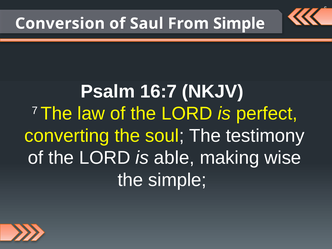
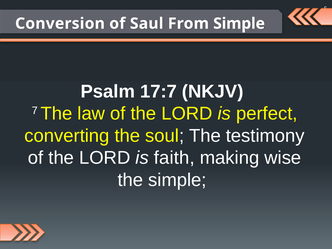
16:7: 16:7 -> 17:7
able: able -> faith
